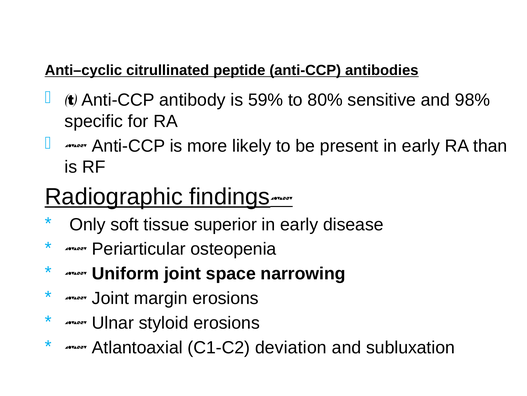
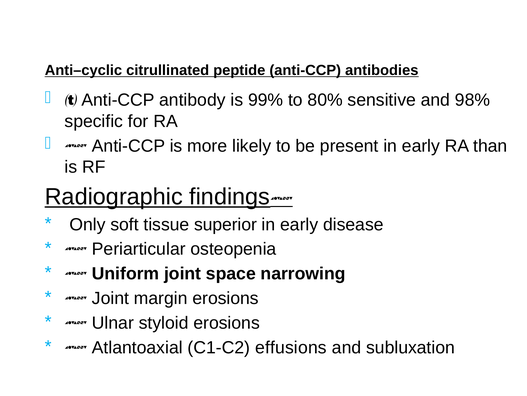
59%: 59% -> 99%
deviation: deviation -> effusions
